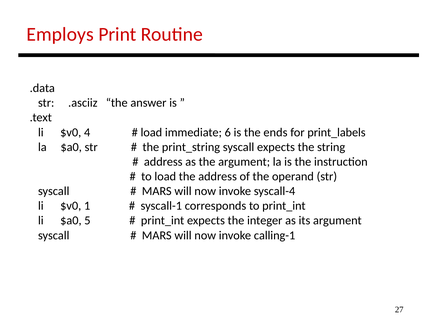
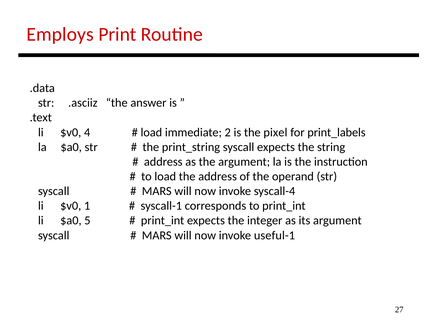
6: 6 -> 2
ends: ends -> pixel
calling-1: calling-1 -> useful-1
